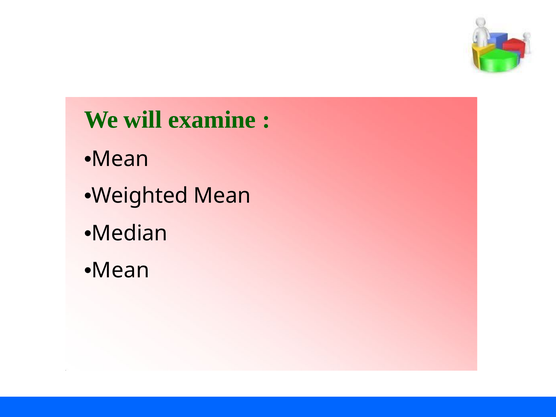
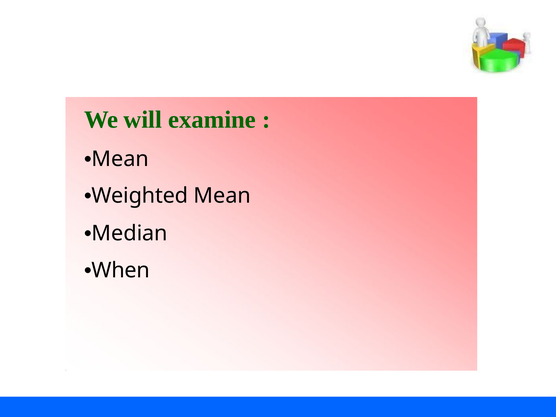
Mean at (121, 270): Mean -> When
